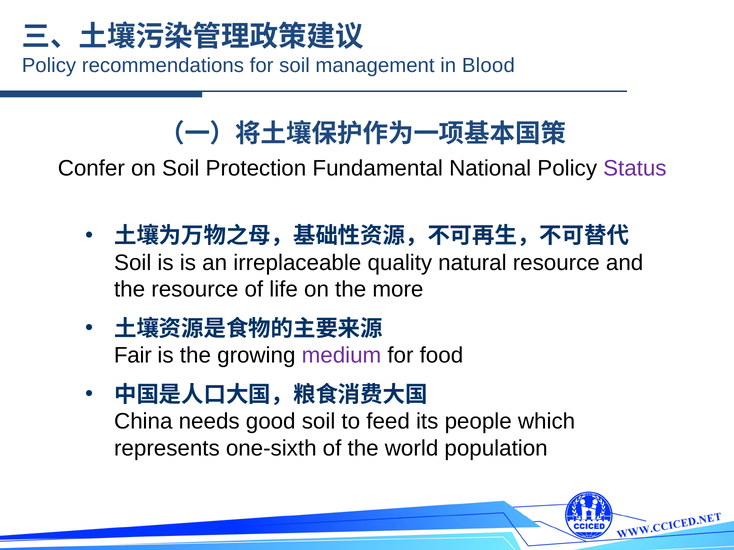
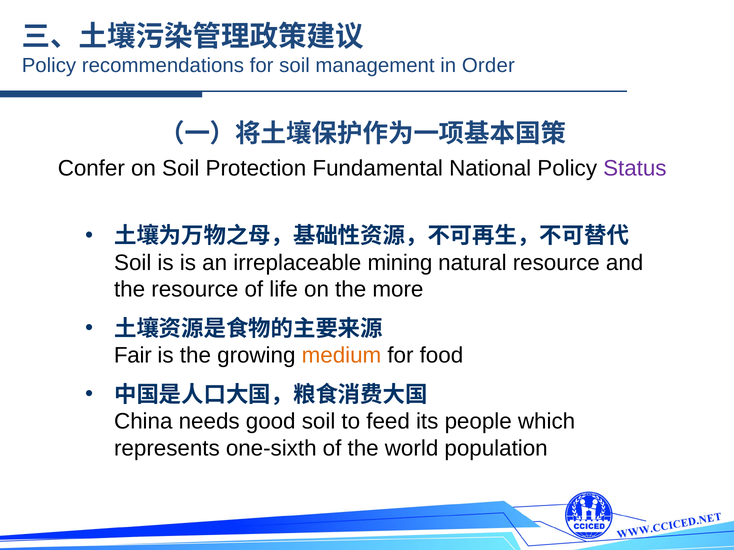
Blood: Blood -> Order
quality: quality -> mining
medium colour: purple -> orange
